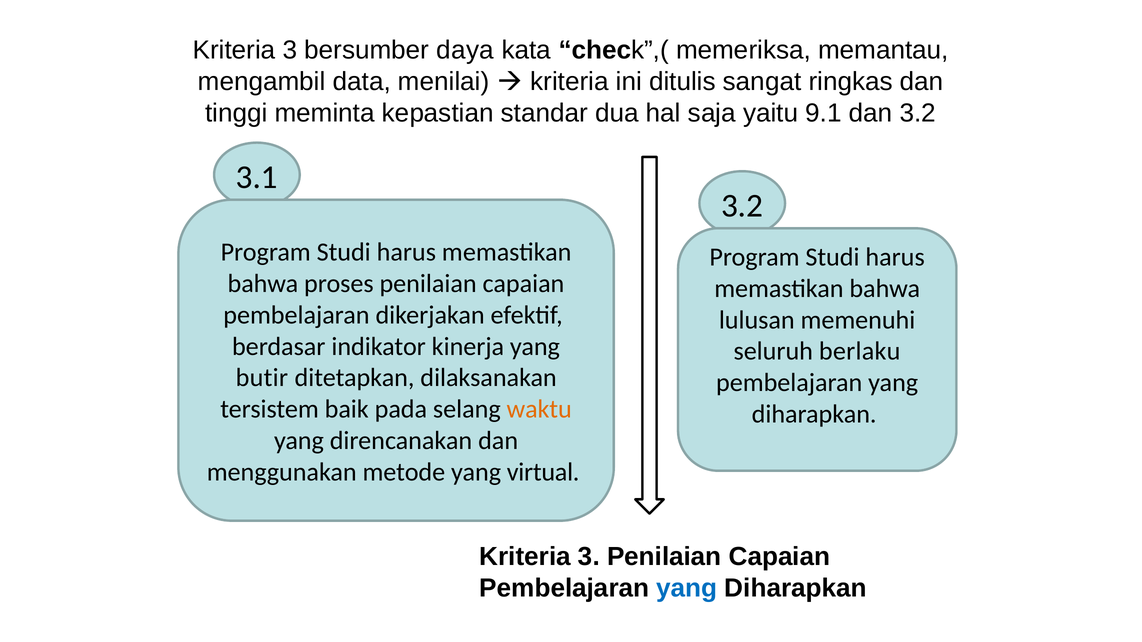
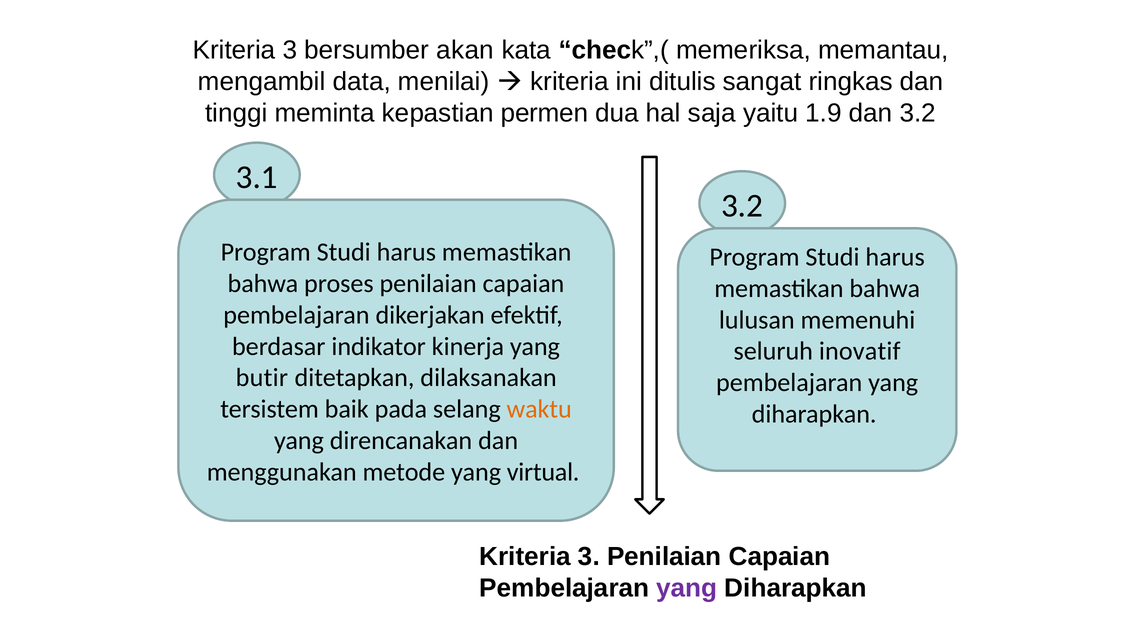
daya: daya -> akan
standar: standar -> permen
9.1: 9.1 -> 1.9
berlaku: berlaku -> inovatif
yang at (687, 588) colour: blue -> purple
